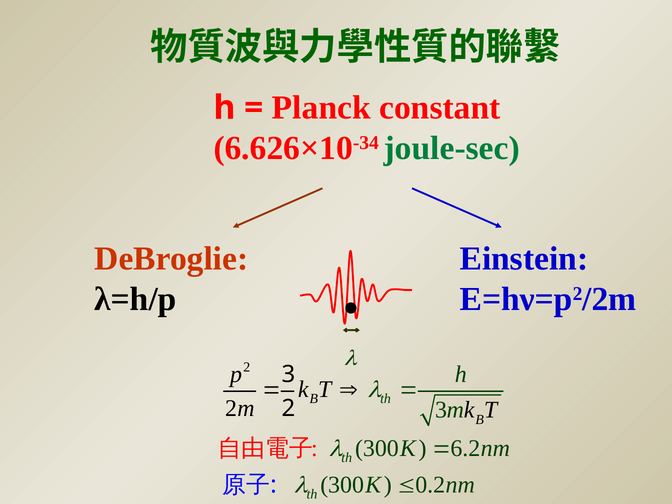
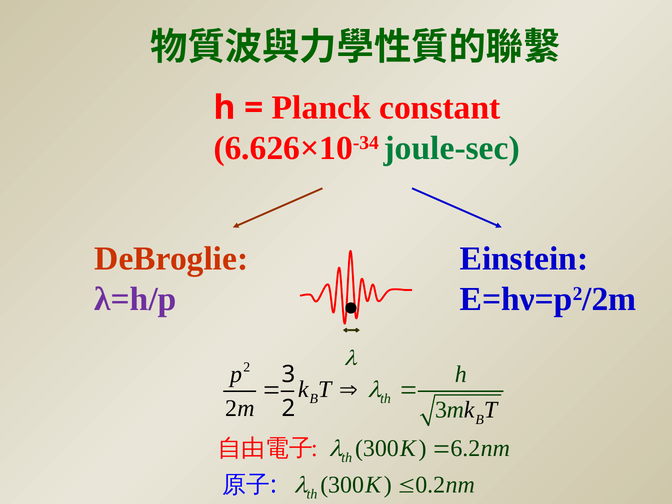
λ=h/p colour: black -> purple
